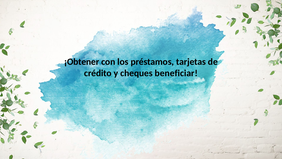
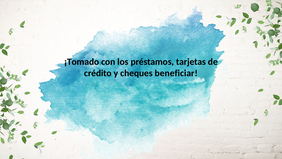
¡Obtener: ¡Obtener -> ¡Tomado
